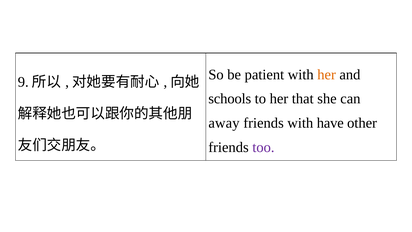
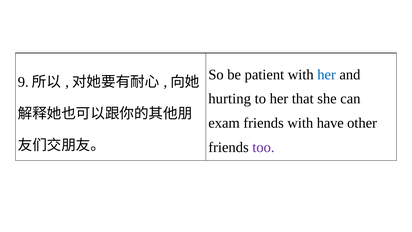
her at (327, 74) colour: orange -> blue
schools: schools -> hurting
away: away -> exam
